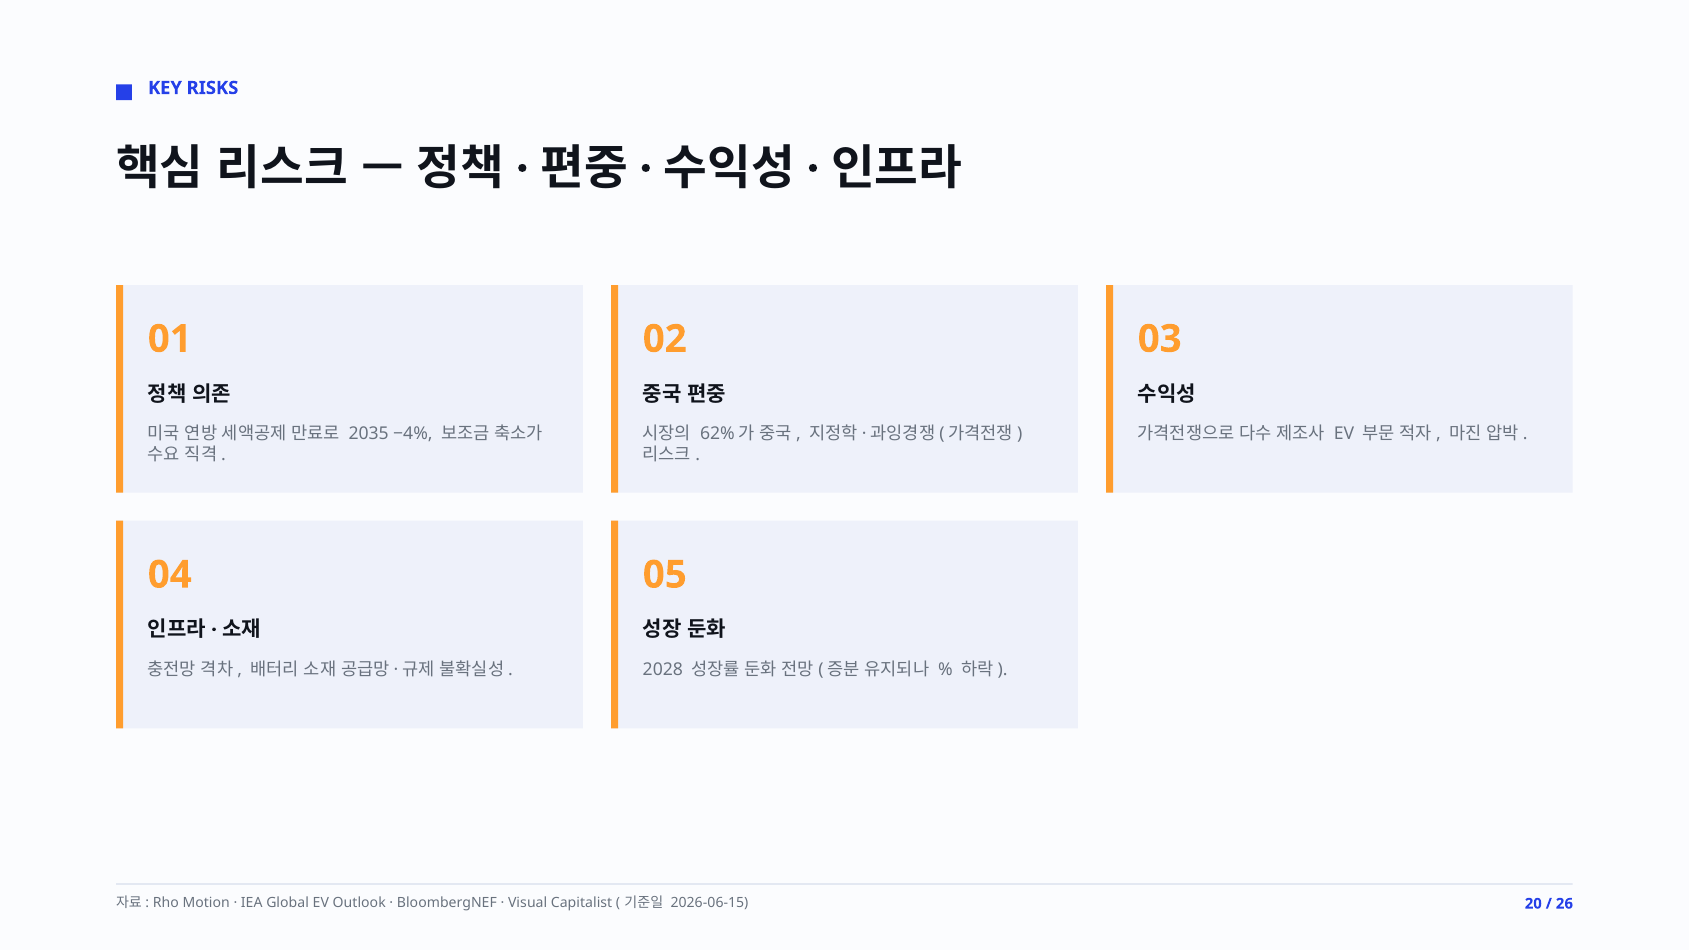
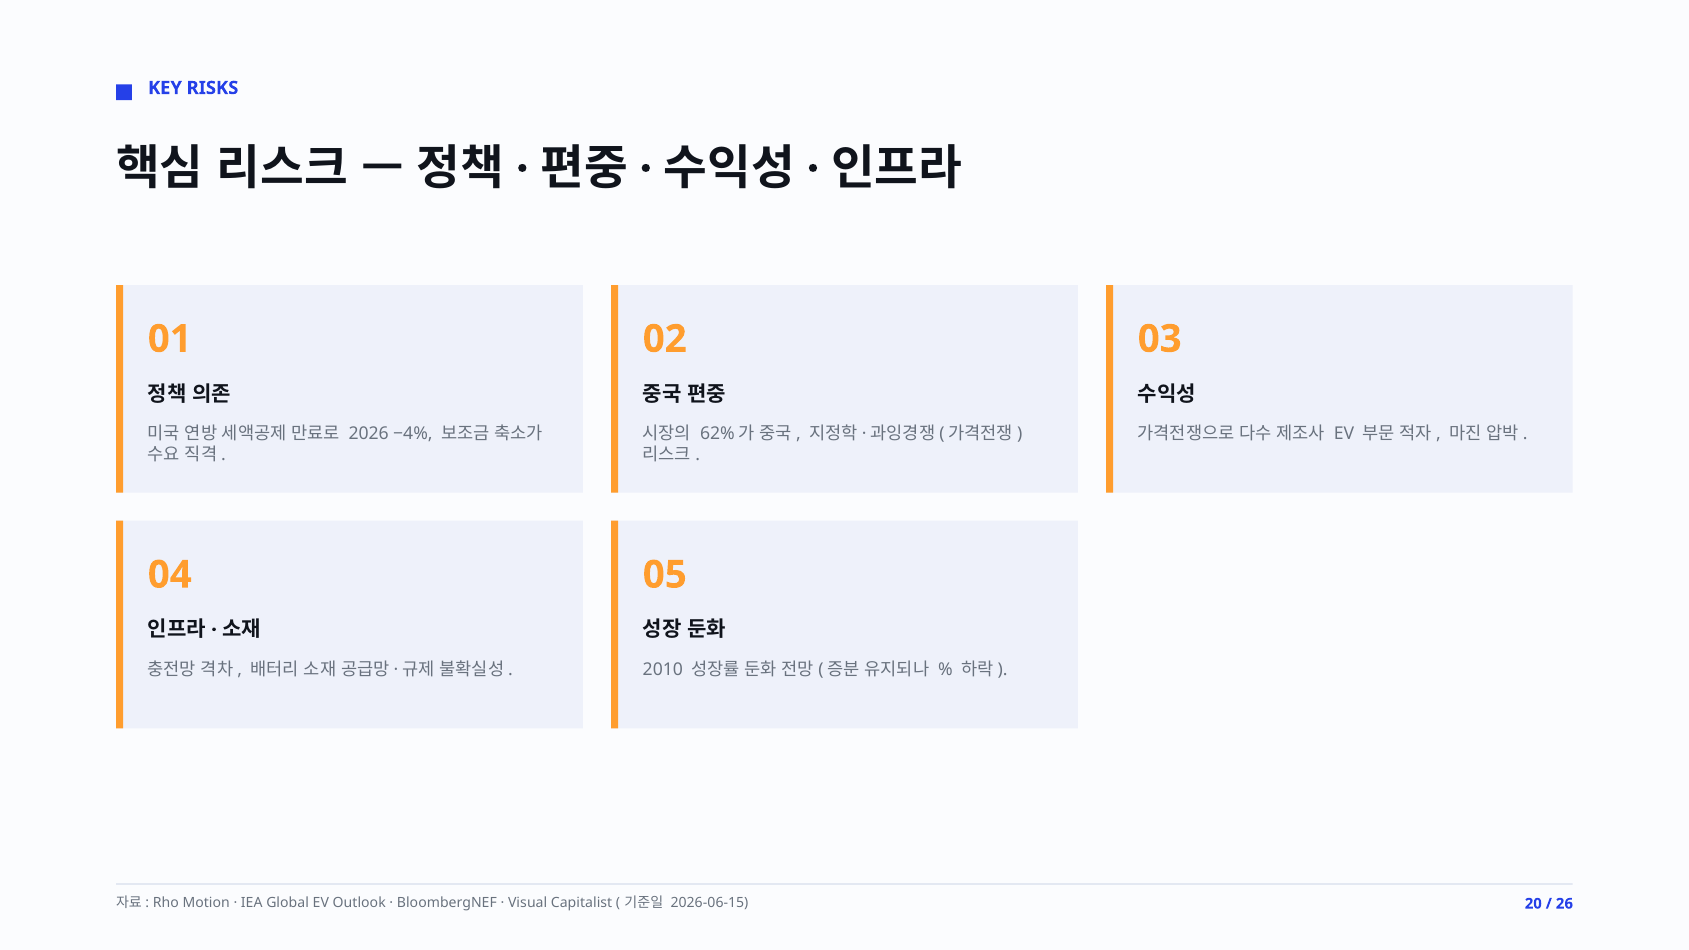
2035: 2035 -> 2026
2028: 2028 -> 2010
